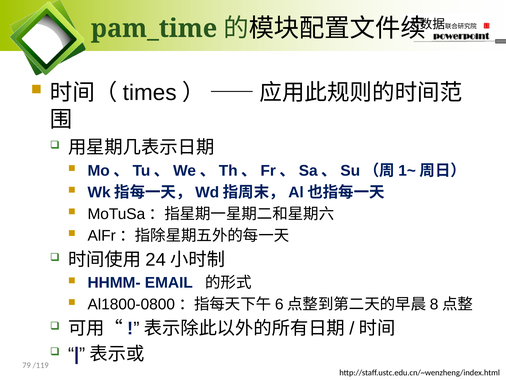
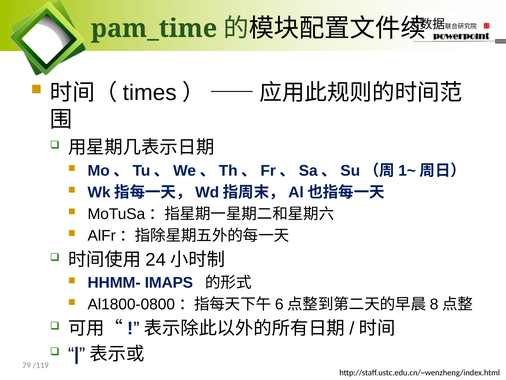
EMAIL: EMAIL -> IMAPS
